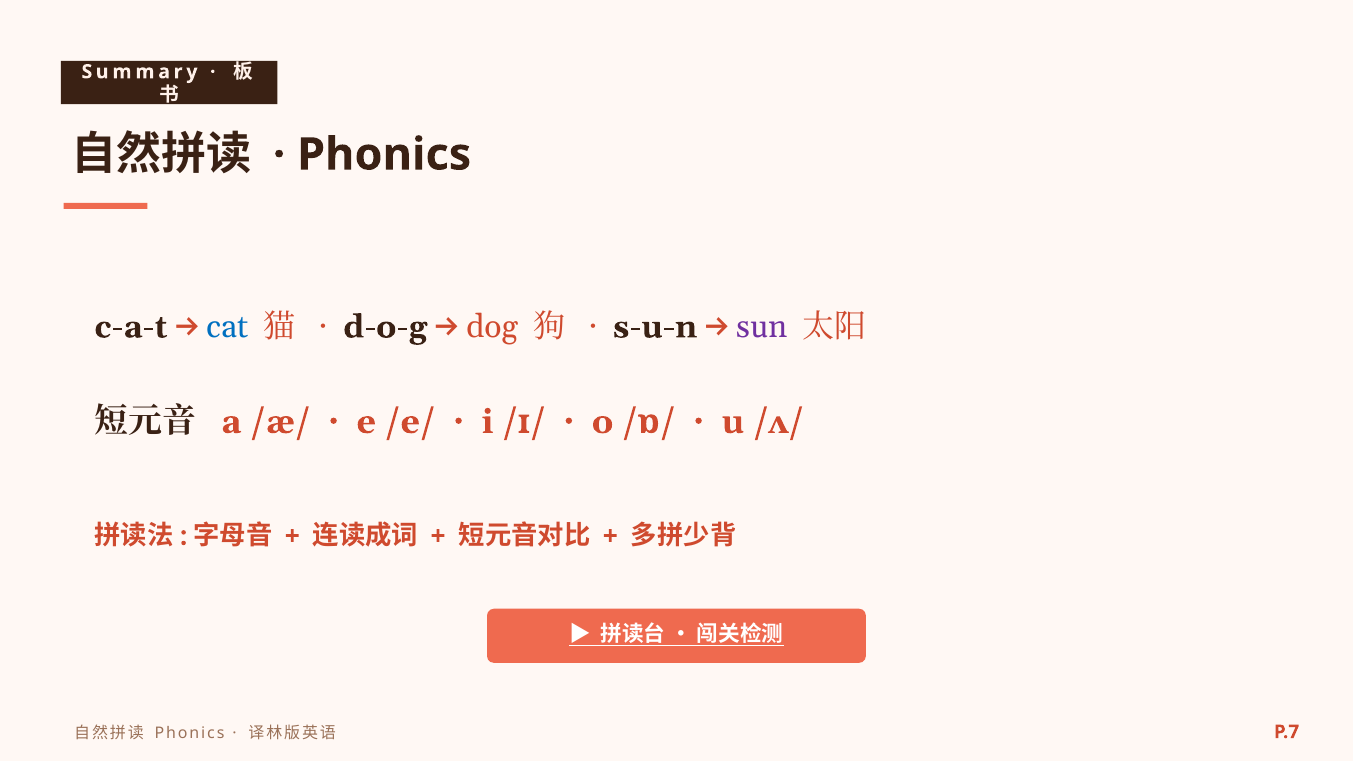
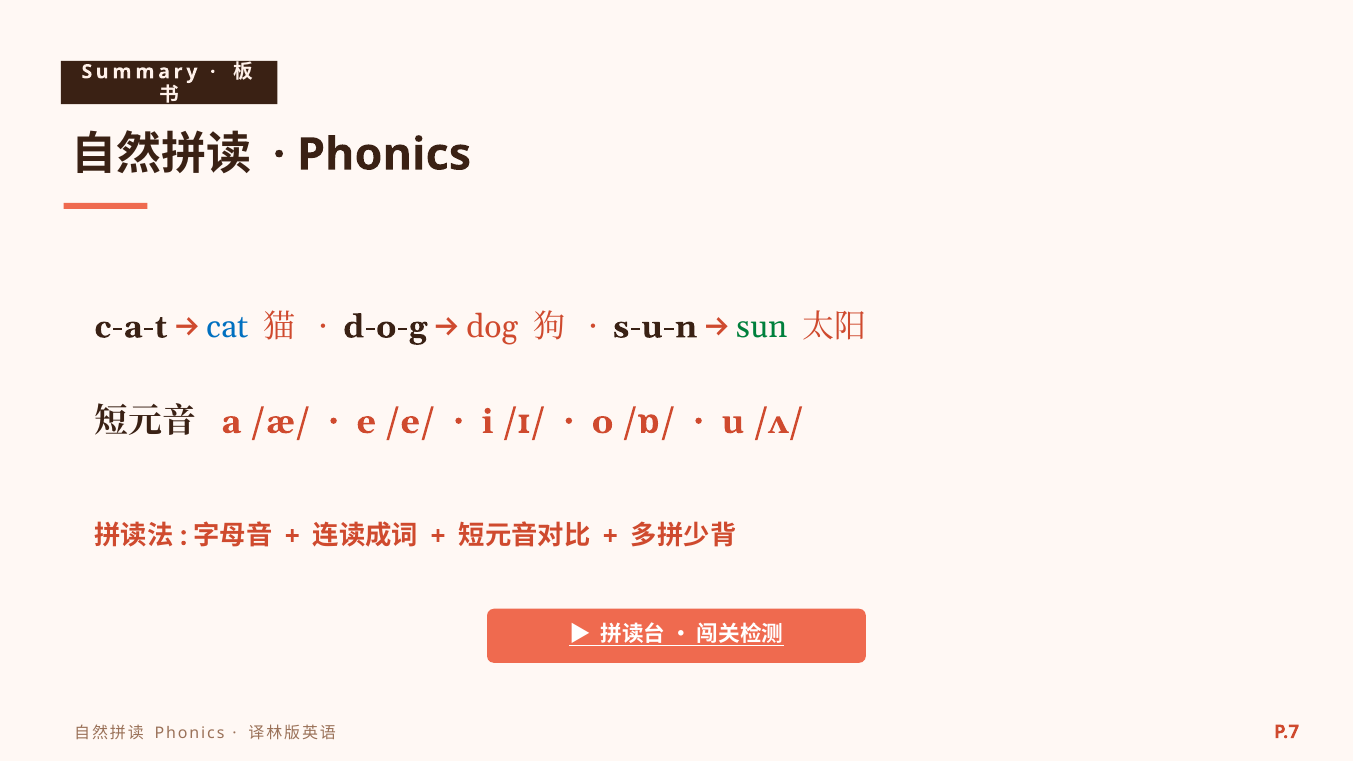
sun colour: purple -> green
